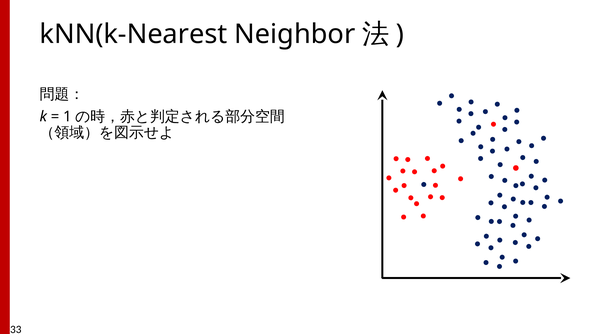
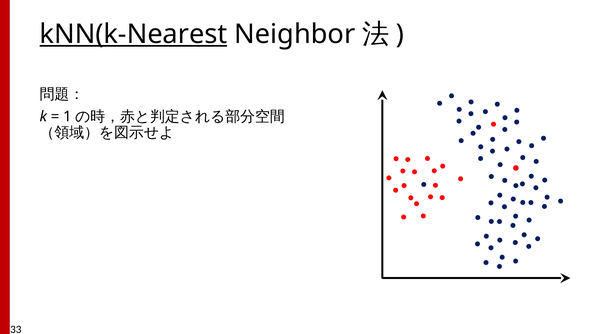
kNN(k-Nearest underline: none -> present
